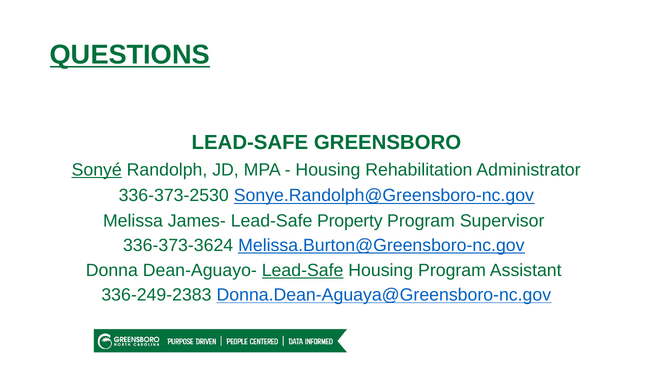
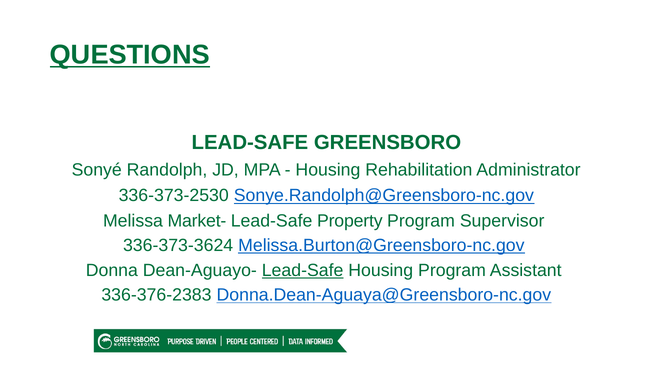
Sonyé underline: present -> none
James-: James- -> Market-
336-249-2383: 336-249-2383 -> 336-376-2383
